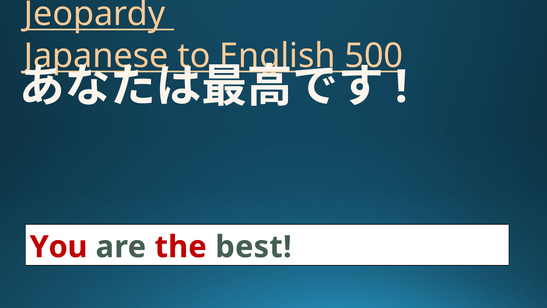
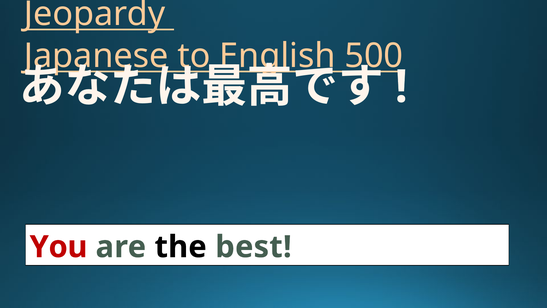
the colour: red -> black
